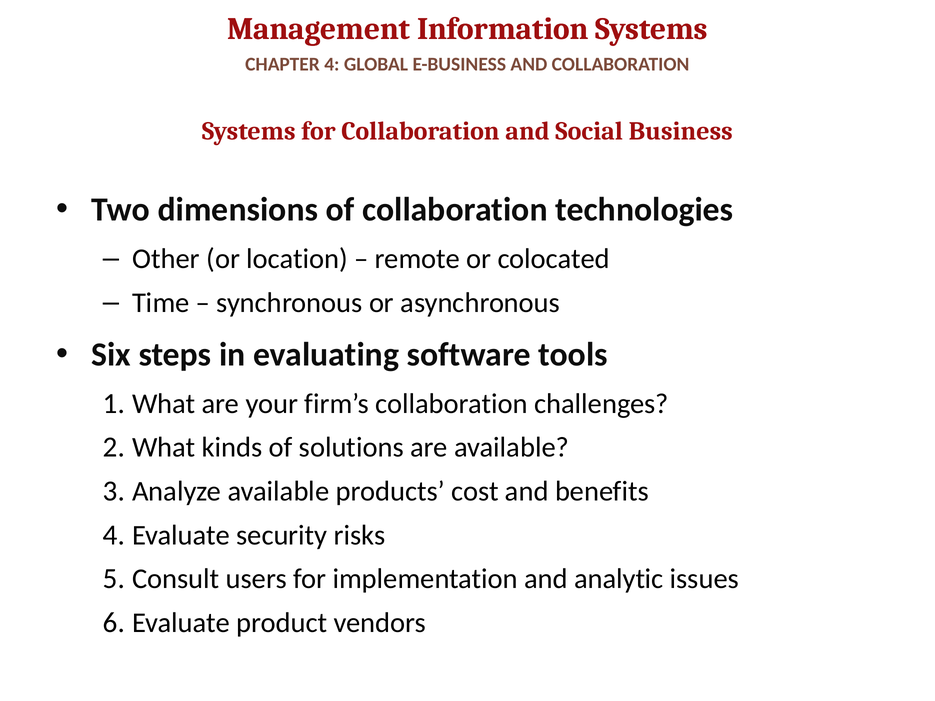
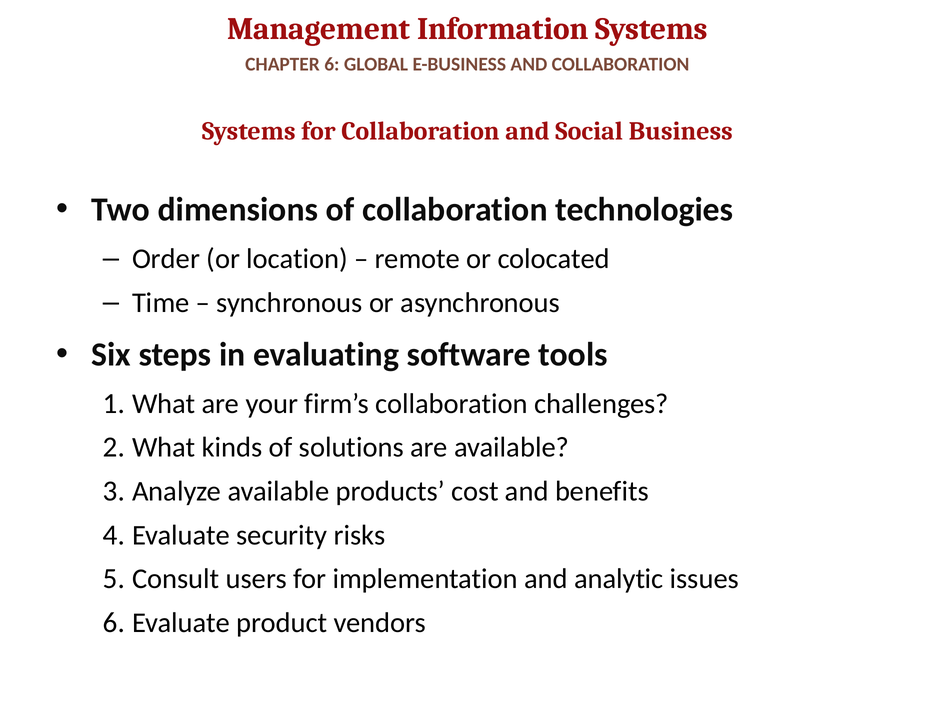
4: 4 -> 6
Other: Other -> Order
